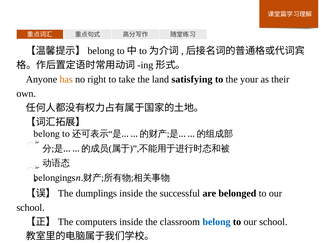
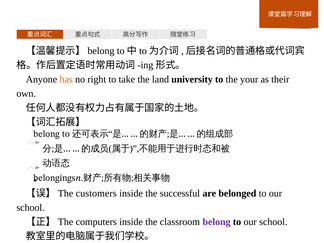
satisfying: satisfying -> university
dumplings: dumplings -> customers
belong at (217, 222) colour: blue -> purple
